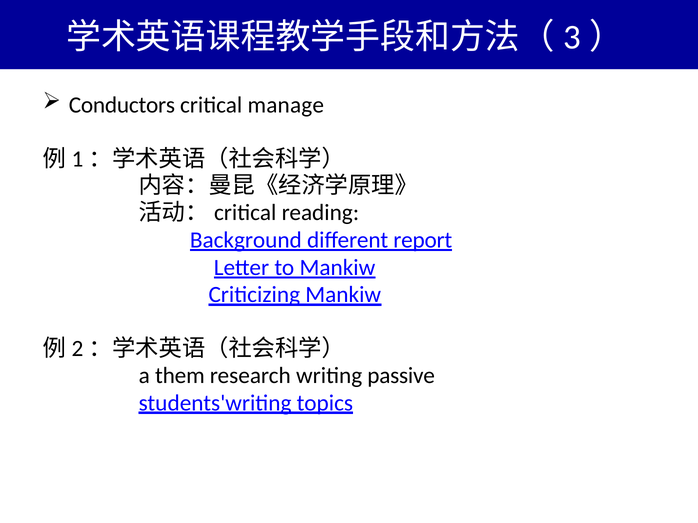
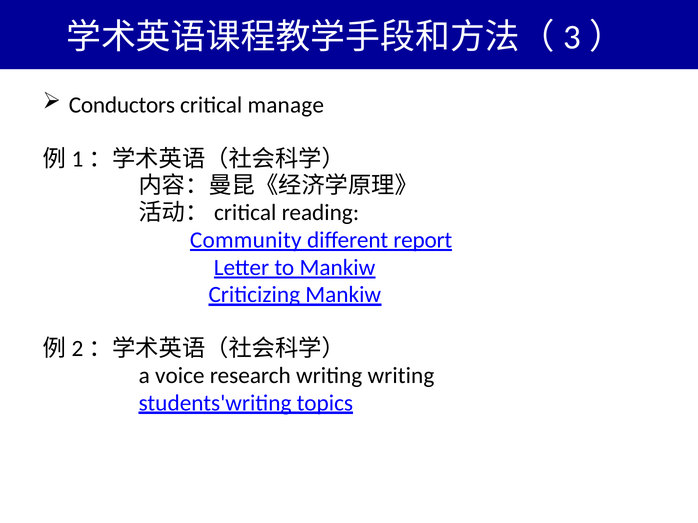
Background: Background -> Community
them: them -> voice
writing passive: passive -> writing
